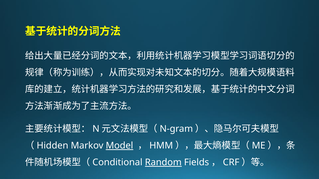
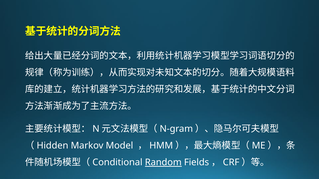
Model underline: present -> none
